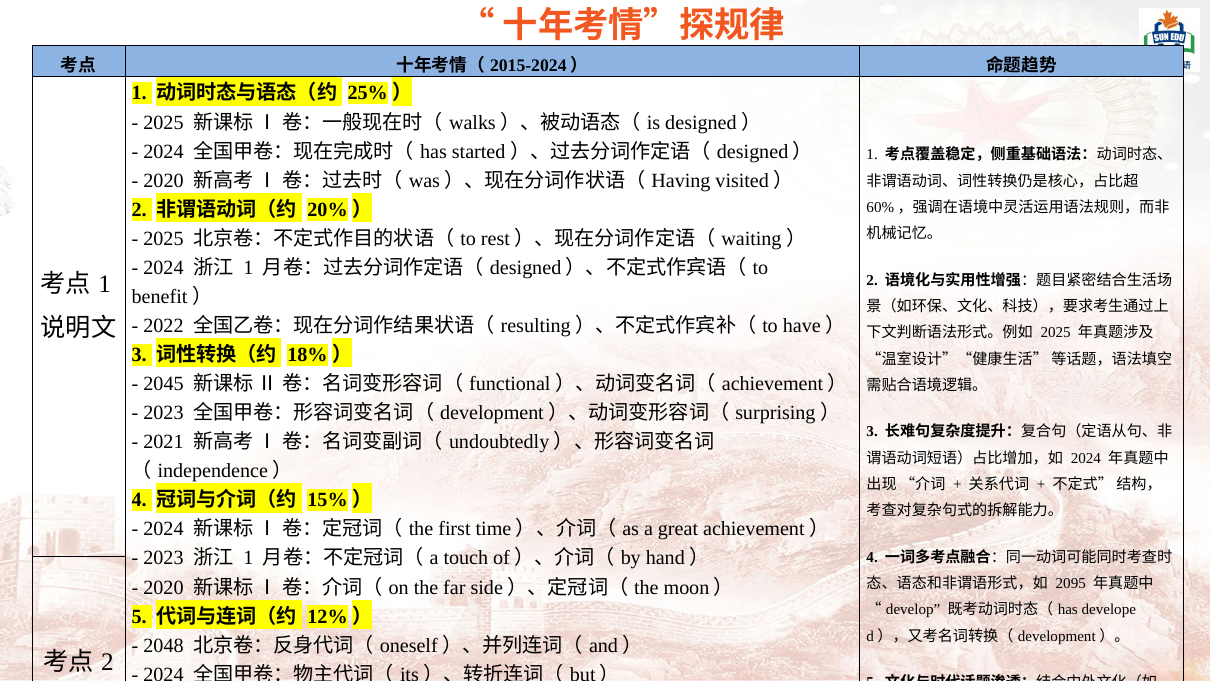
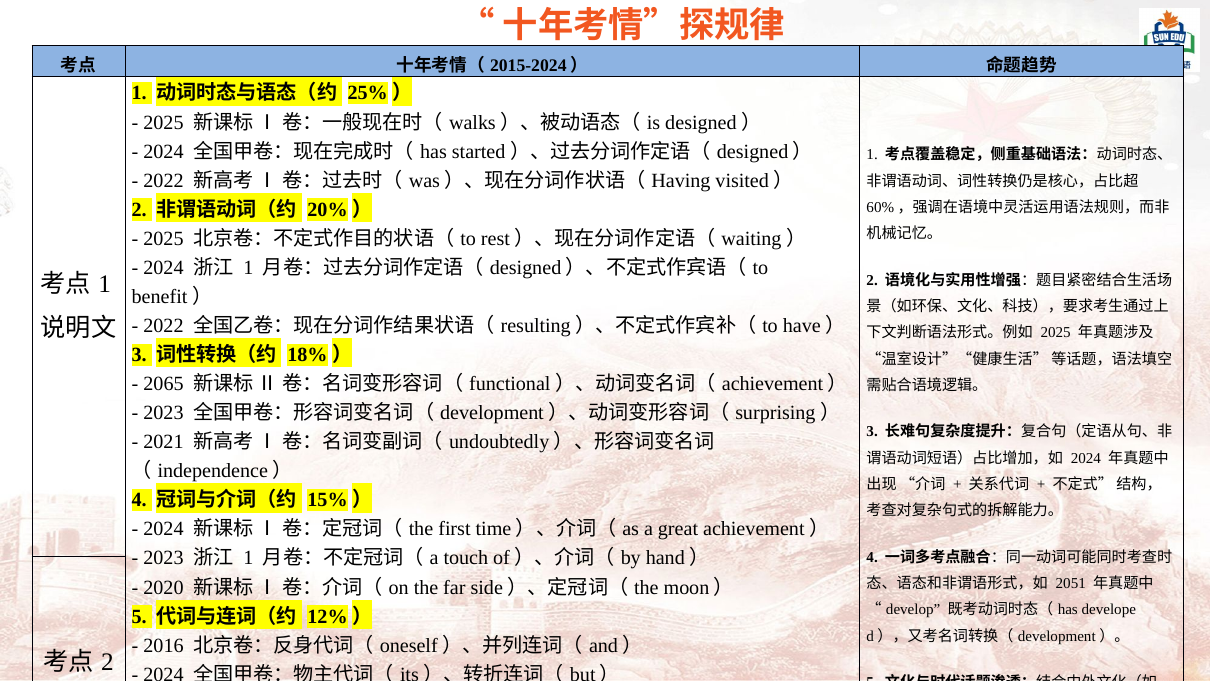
2020 at (164, 180): 2020 -> 2022
2045: 2045 -> 2065
2095: 2095 -> 2051
2048: 2048 -> 2016
